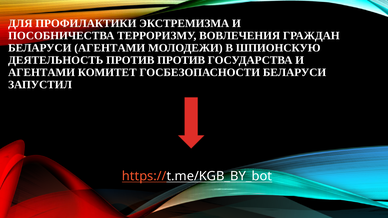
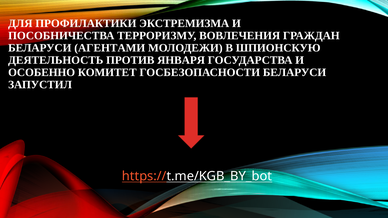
ПРОТИВ ПРОТИВ: ПРОТИВ -> ЯНВАРЯ
АГЕНТАМИ at (42, 72): АГЕНТАМИ -> ОСОБЕННО
